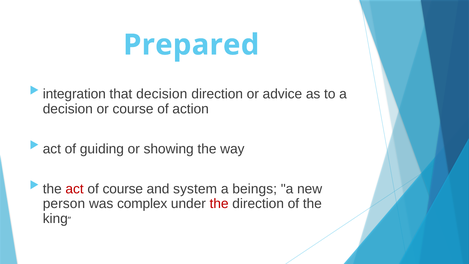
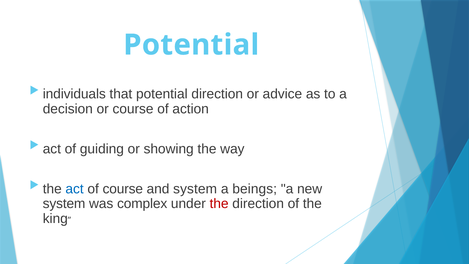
Prepared at (191, 45): Prepared -> Potential
integration: integration -> individuals
that decision: decision -> potential
act at (75, 189) colour: red -> blue
person at (64, 204): person -> system
